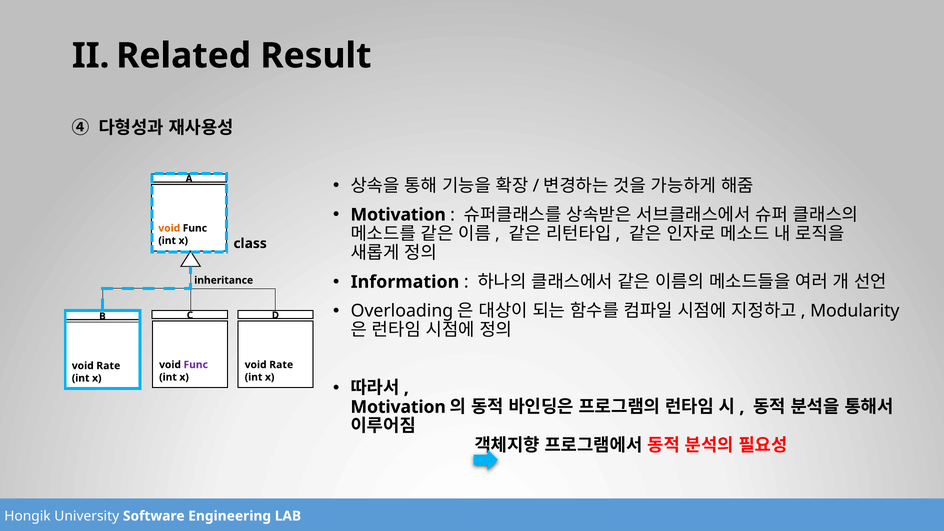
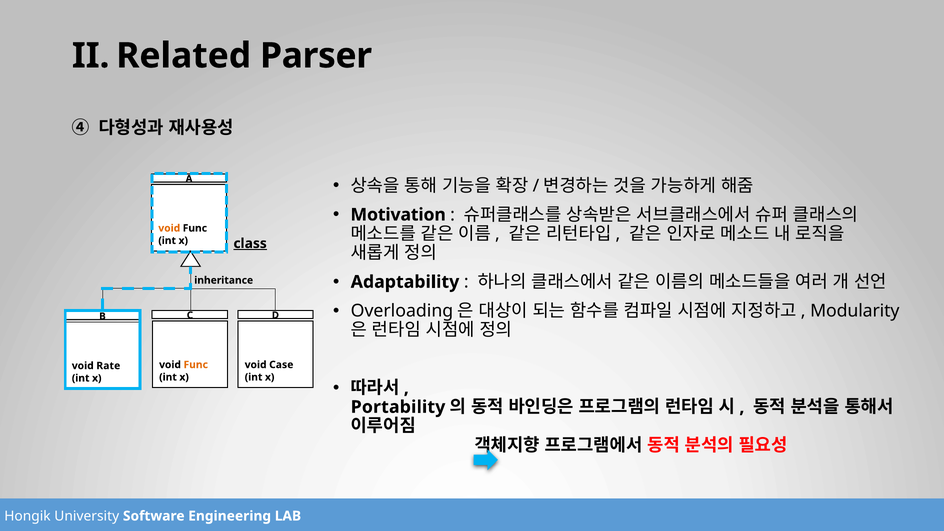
Result: Result -> Parser
class underline: none -> present
Information: Information -> Adaptability
Func at (196, 365) colour: purple -> orange
Rate at (281, 365): Rate -> Case
Motivation at (398, 407): Motivation -> Portability
